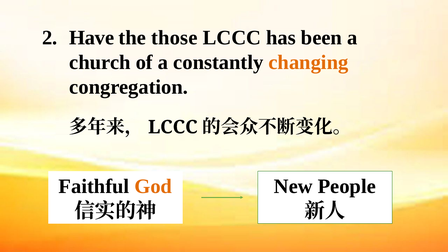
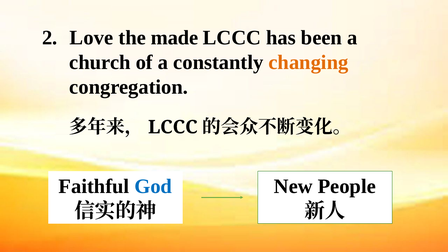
Have: Have -> Love
those: those -> made
God colour: orange -> blue
